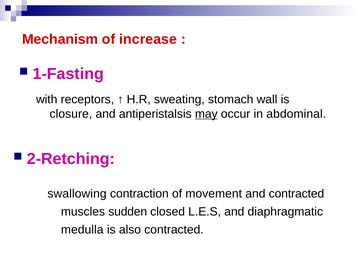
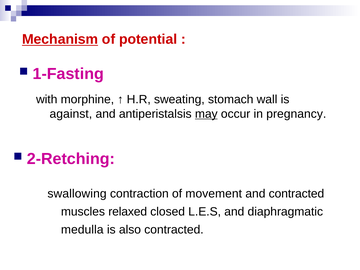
Mechanism underline: none -> present
increase: increase -> potential
receptors: receptors -> morphine
closure: closure -> against
abdominal: abdominal -> pregnancy
sudden: sudden -> relaxed
